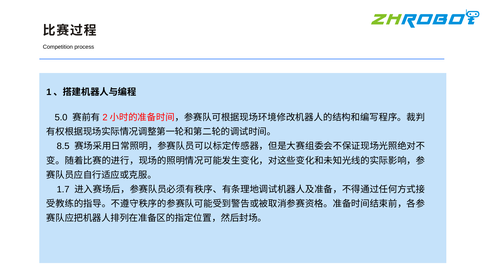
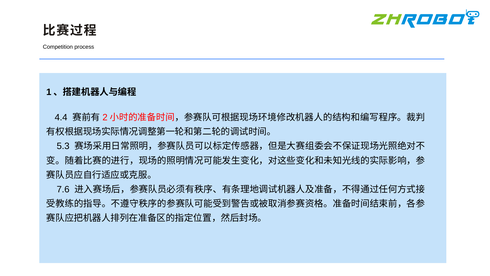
5.0: 5.0 -> 4.4
8.5: 8.5 -> 5.3
1.7: 1.7 -> 7.6
